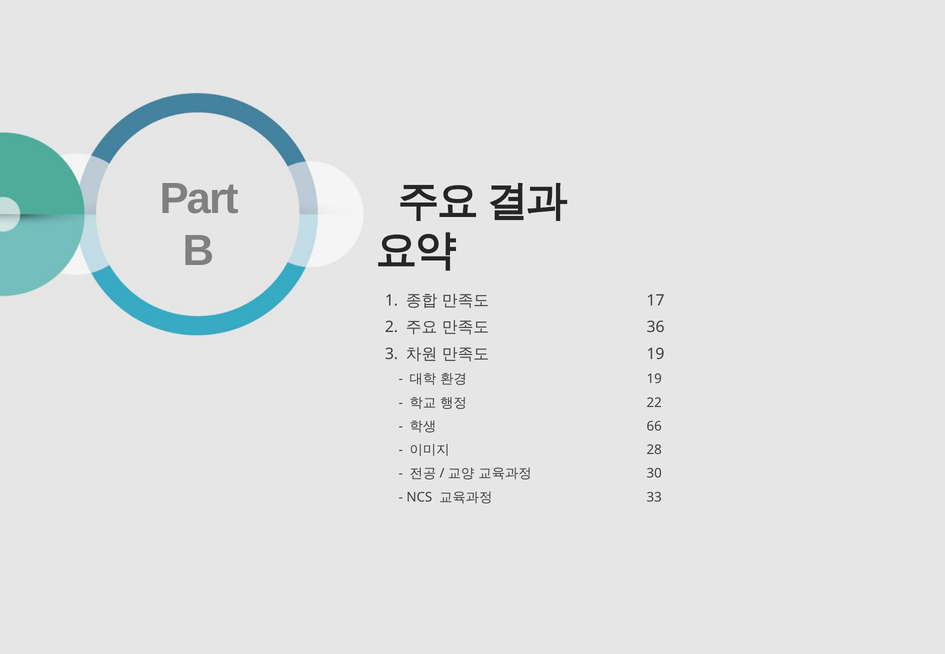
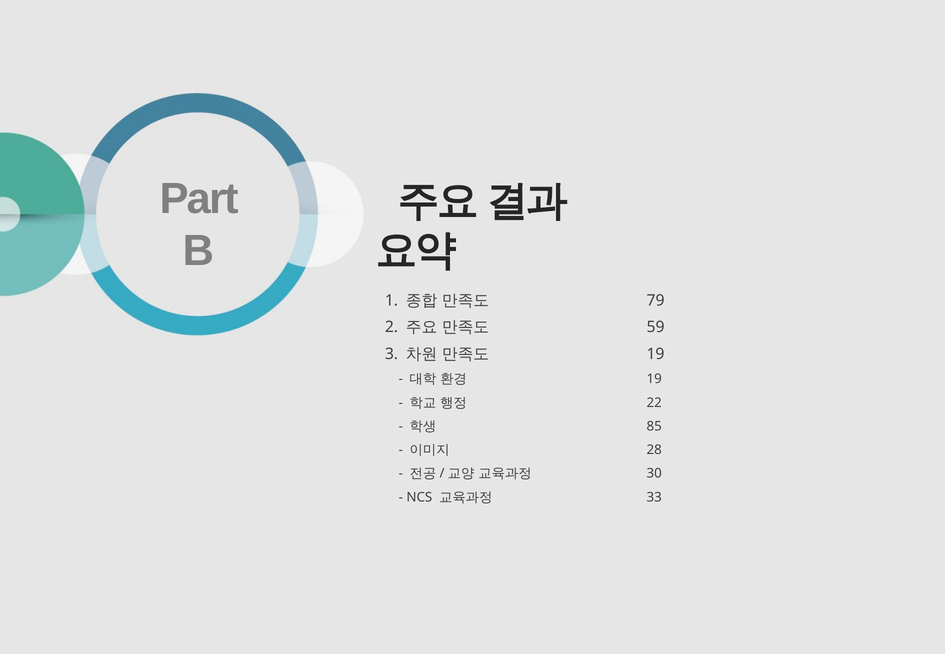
17: 17 -> 79
36: 36 -> 59
66: 66 -> 85
